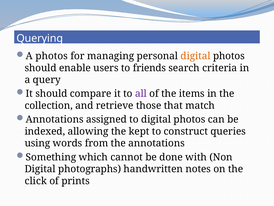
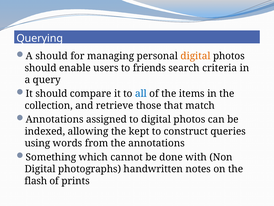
A photos: photos -> should
all colour: purple -> blue
click: click -> flash
